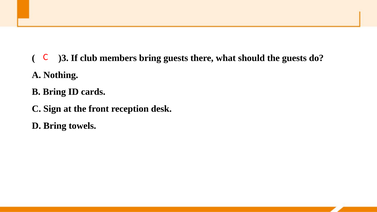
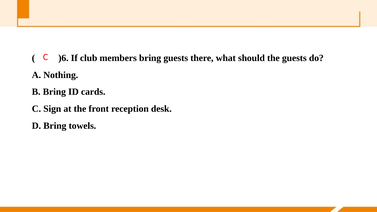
)3: )3 -> )6
